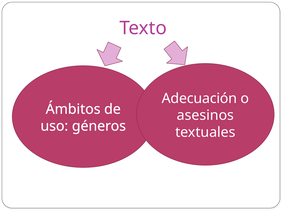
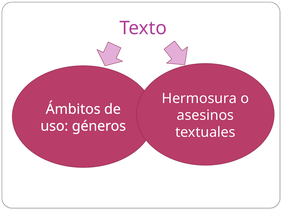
Adecuación: Adecuación -> Hermosura
